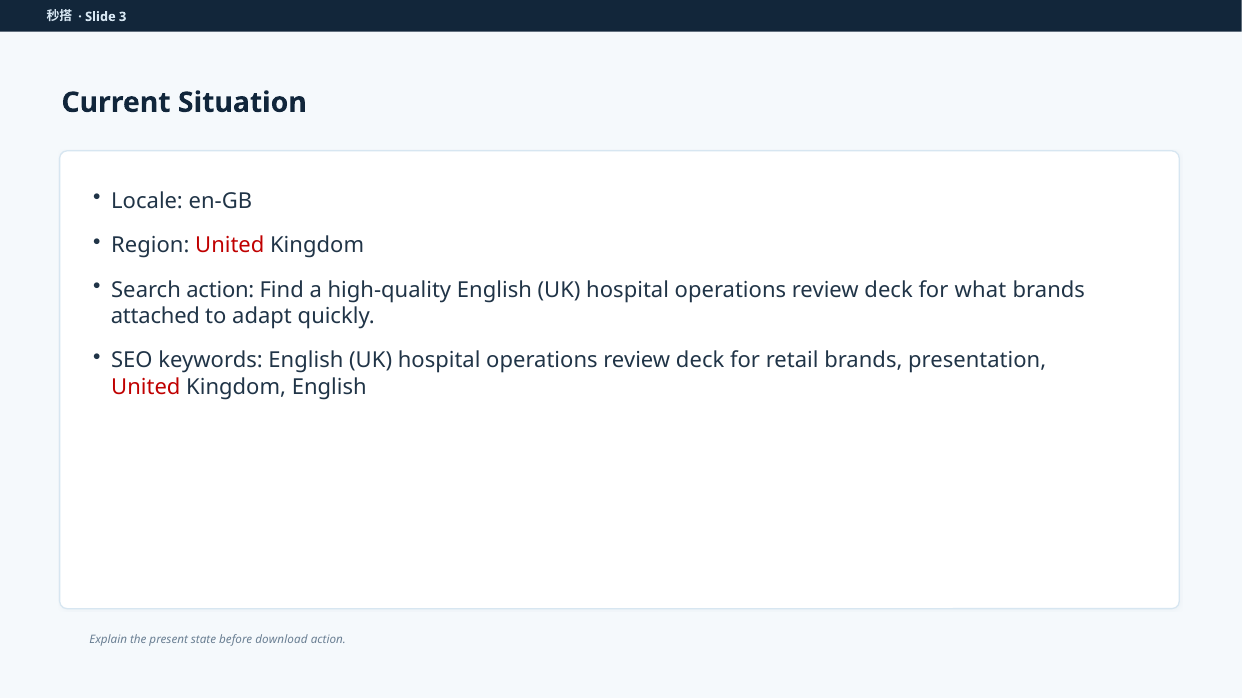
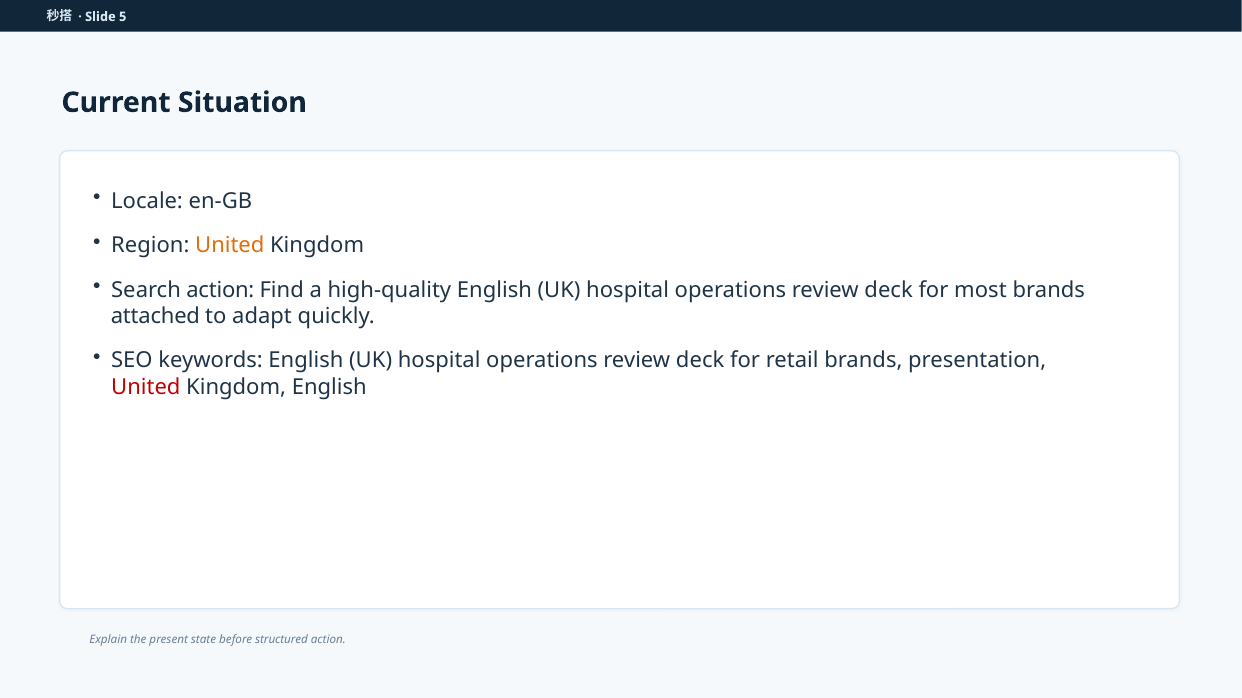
3: 3 -> 5
United at (230, 246) colour: red -> orange
what: what -> most
download: download -> structured
